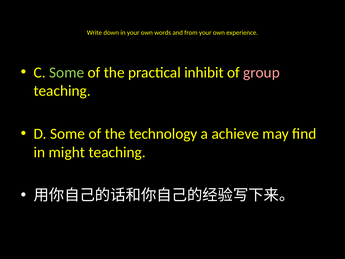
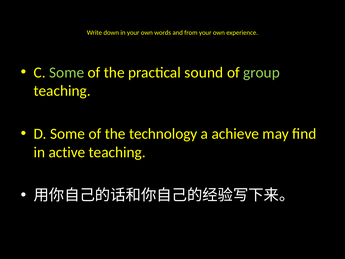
inhibit: inhibit -> sound
group colour: pink -> light green
might: might -> active
